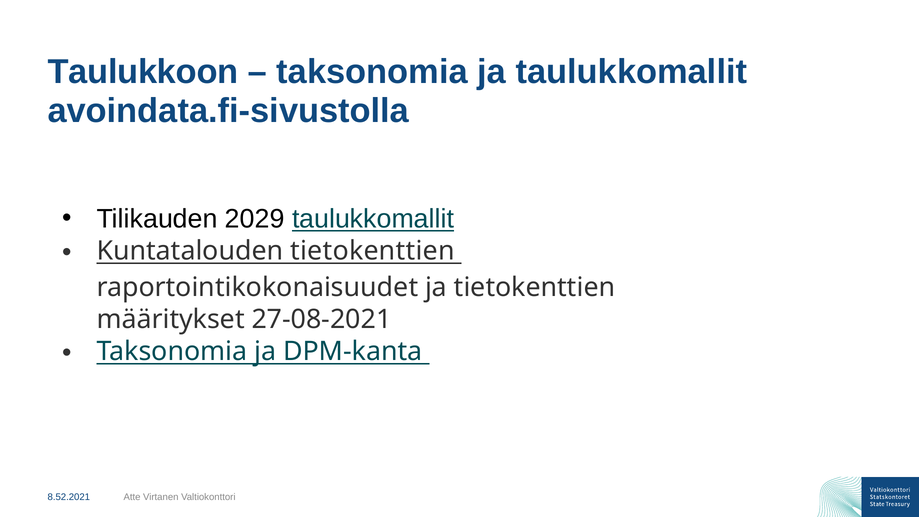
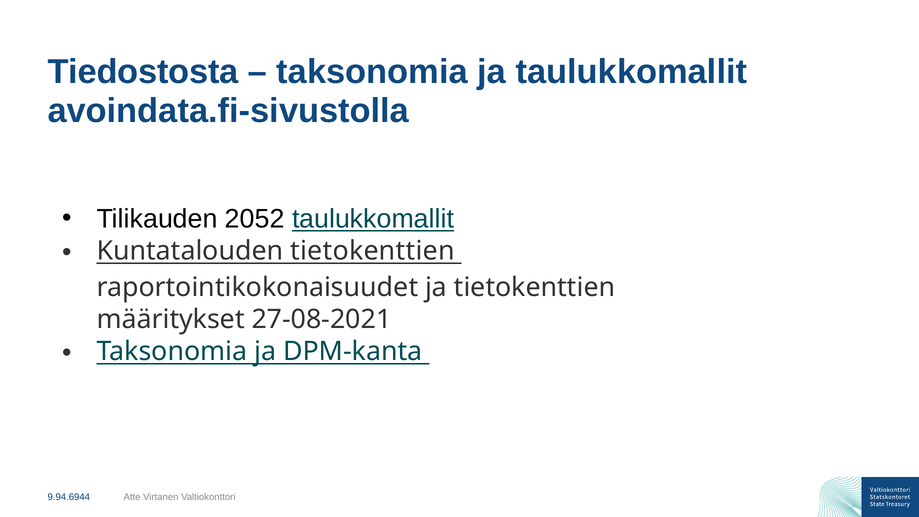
Taulukkoon: Taulukkoon -> Tiedostosta
2029: 2029 -> 2052
8.52.2021: 8.52.2021 -> 9.94.6944
